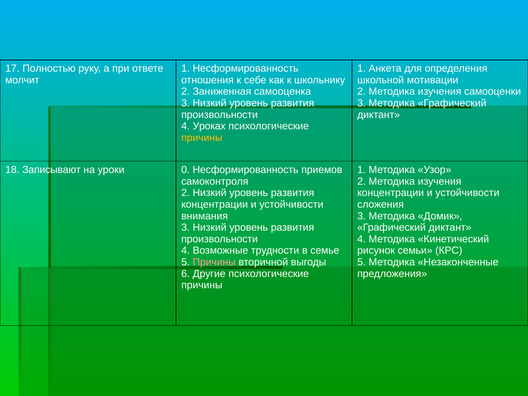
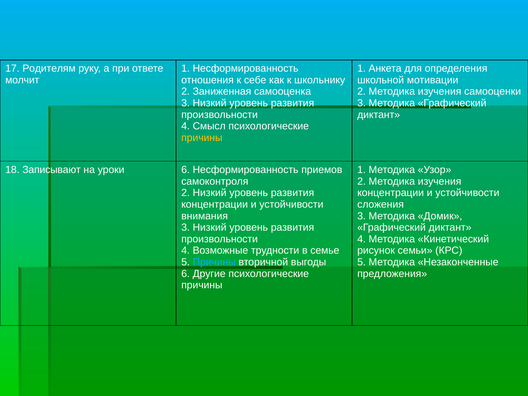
Полностью: Полностью -> Родителям
Уроках: Уроках -> Смысл
уроки 0: 0 -> 6
Причины at (214, 262) colour: pink -> light blue
